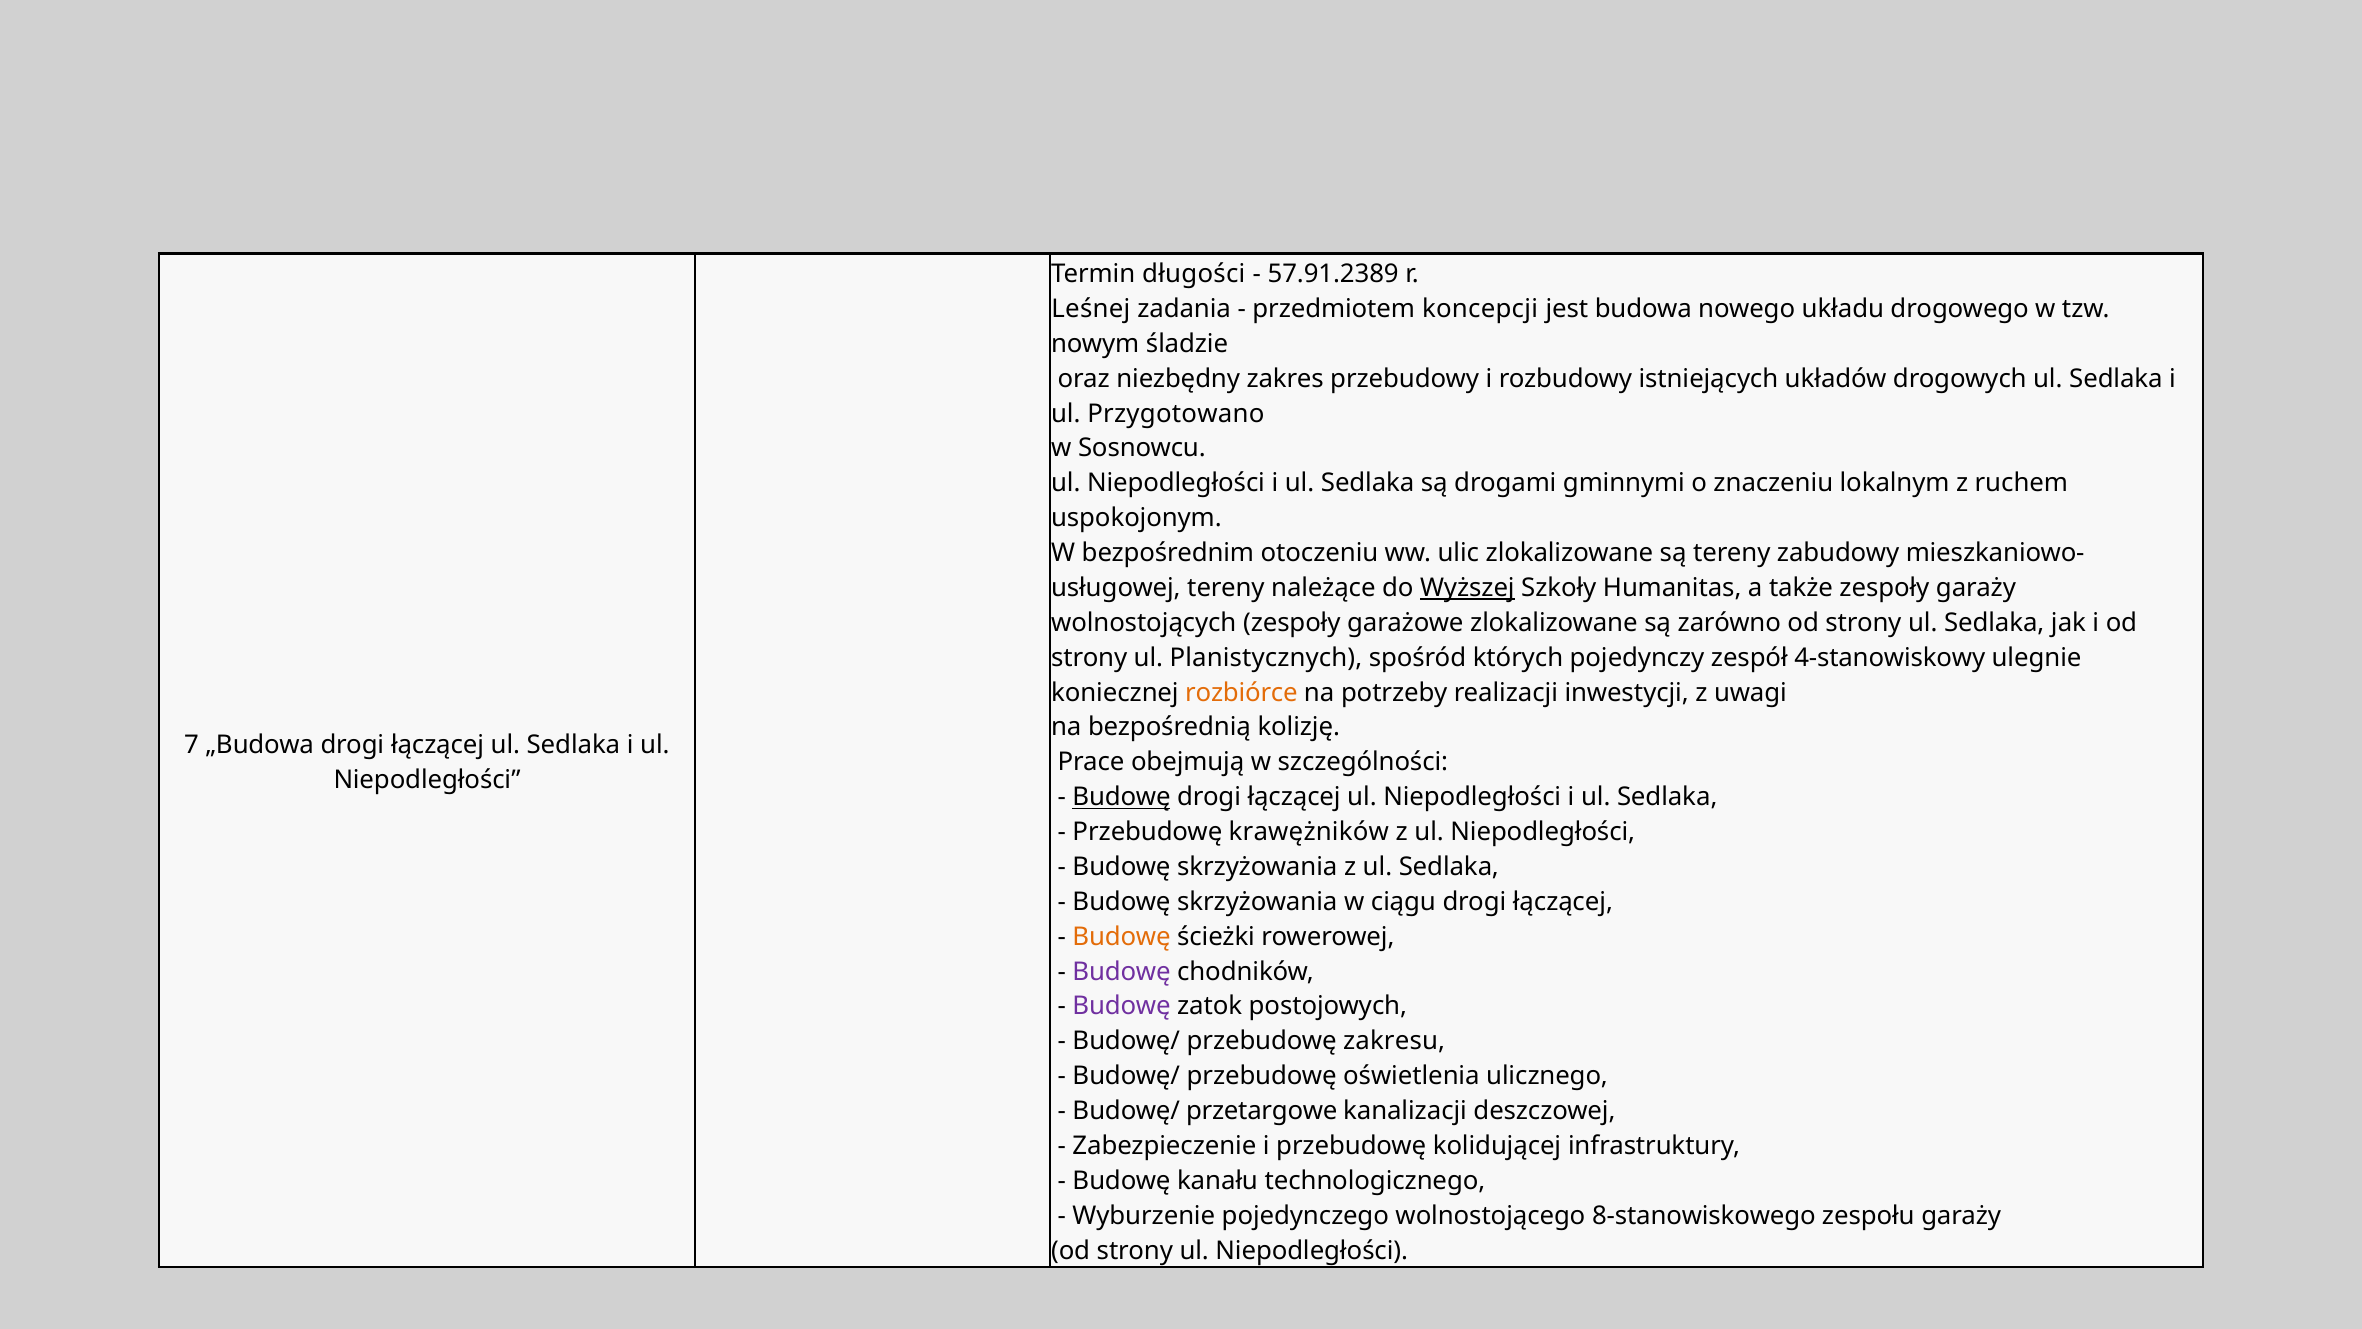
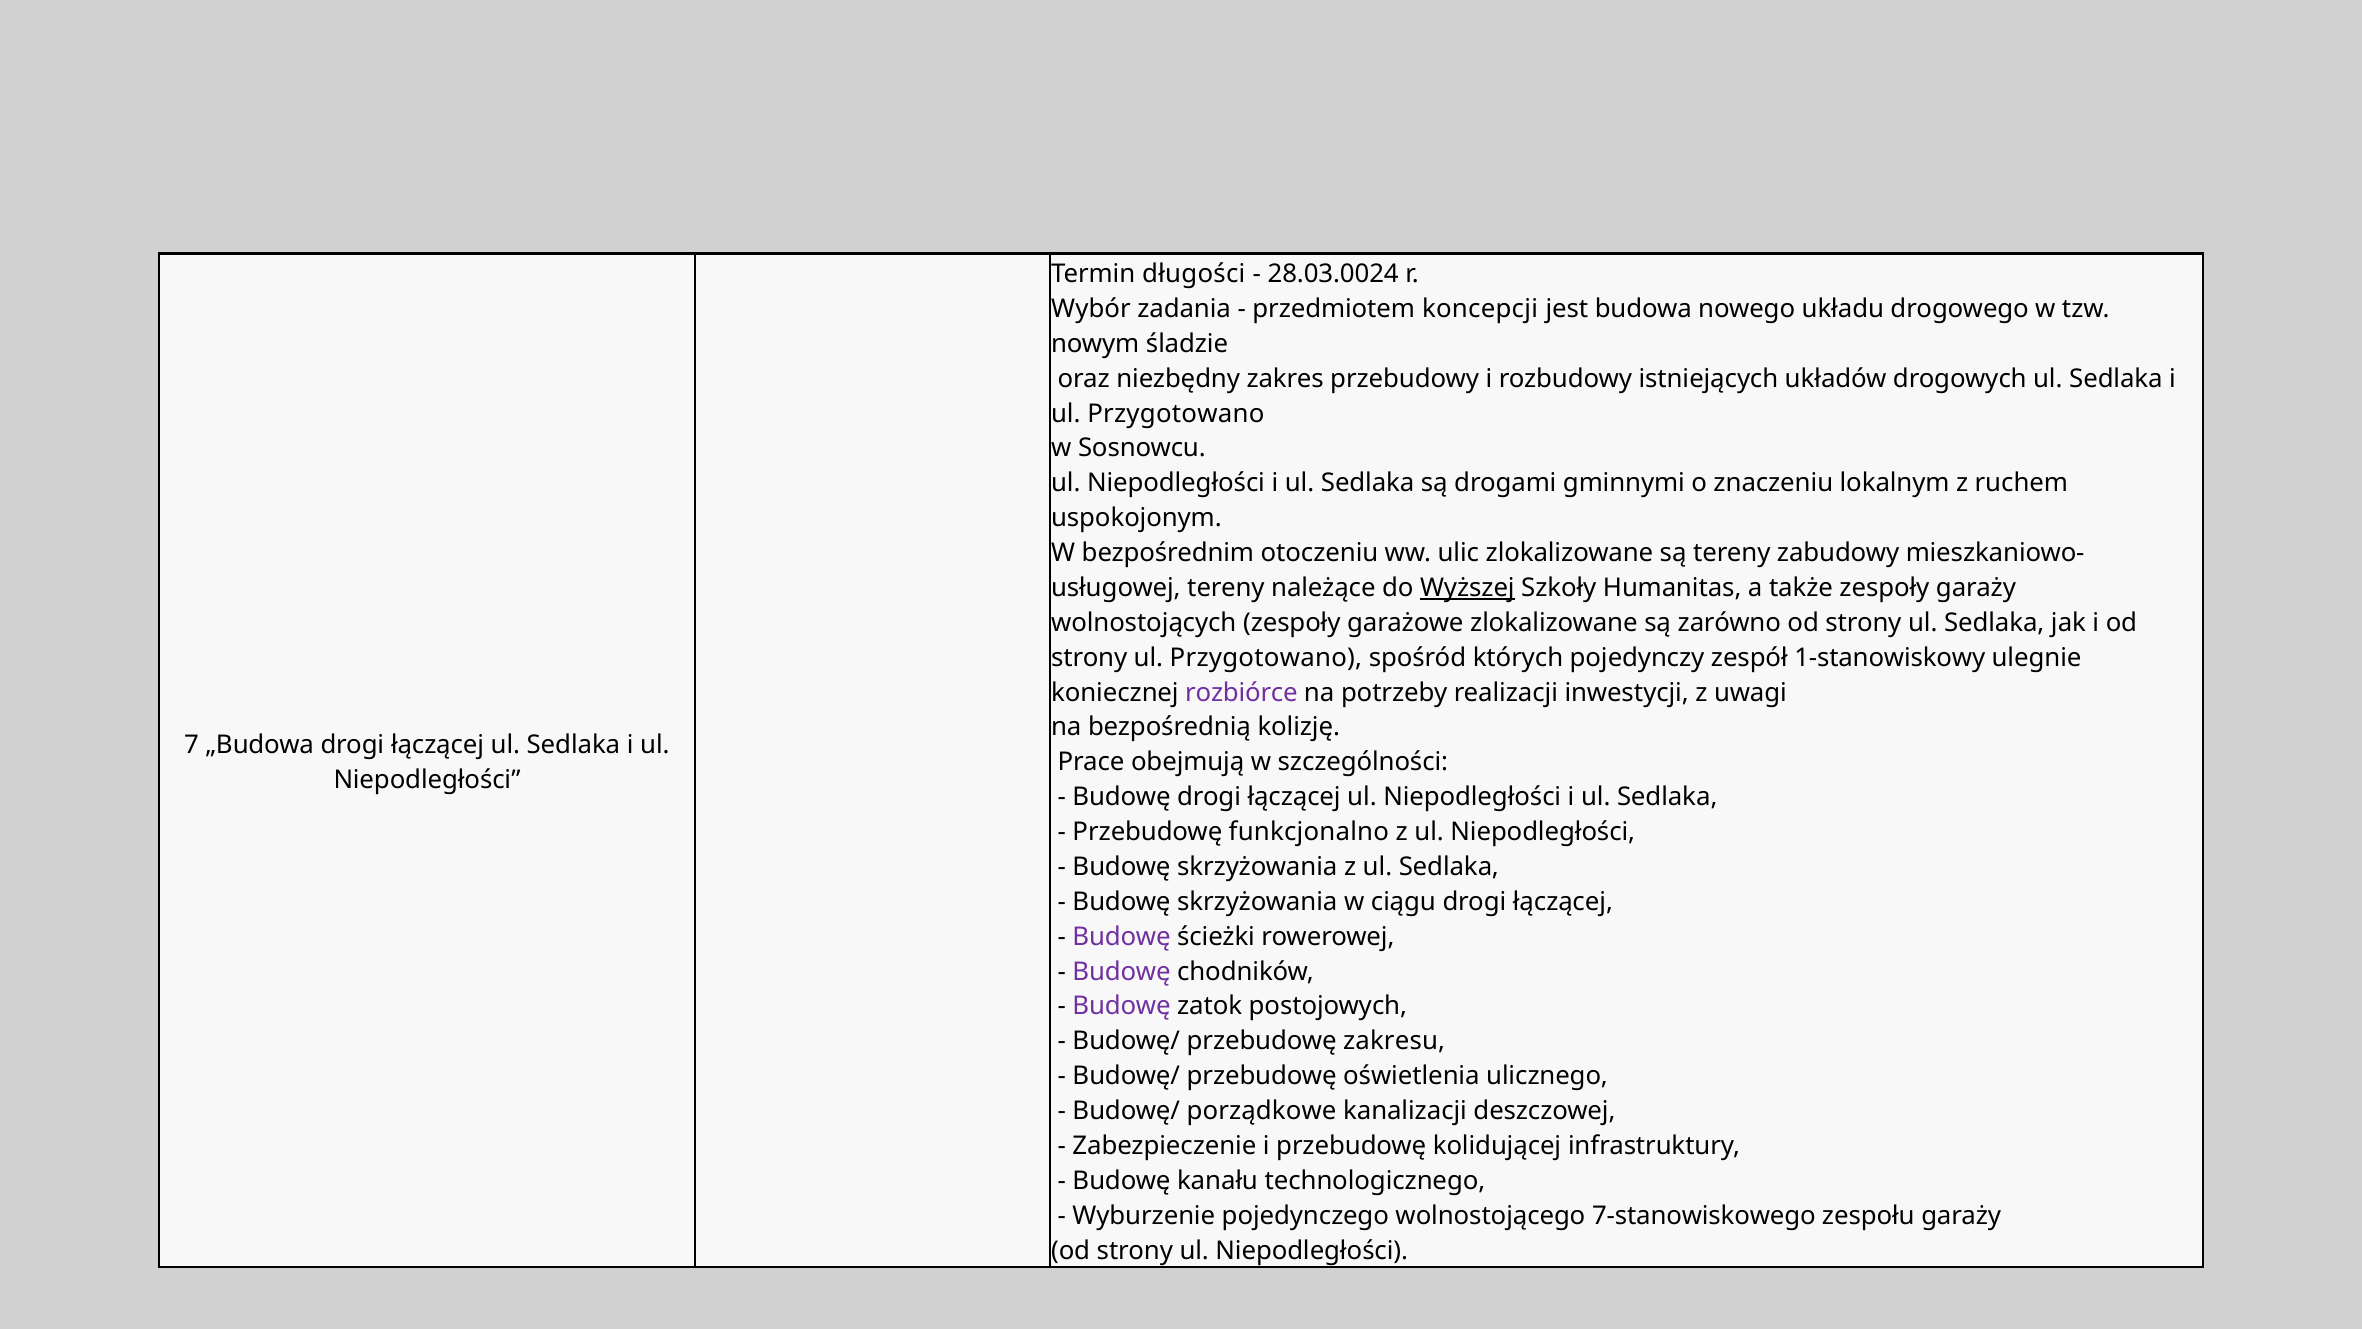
57.91.2389: 57.91.2389 -> 28.03.0024
Leśnej: Leśnej -> Wybór
strony ul Planistycznych: Planistycznych -> Przygotowano
4-stanowiskowy: 4-stanowiskowy -> 1-stanowiskowy
rozbiórce colour: orange -> purple
Budowę at (1122, 797) underline: present -> none
krawężników: krawężników -> funkcjonalno
Budowę at (1122, 936) colour: orange -> purple
przetargowe: przetargowe -> porządkowe
8-stanowiskowego: 8-stanowiskowego -> 7-stanowiskowego
